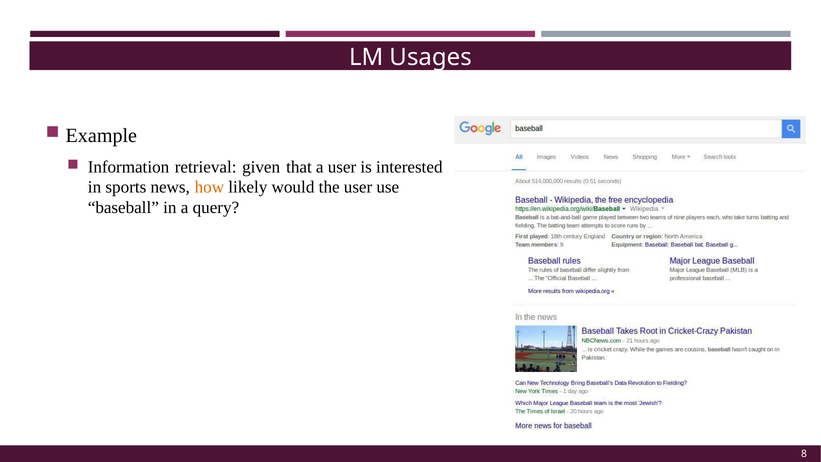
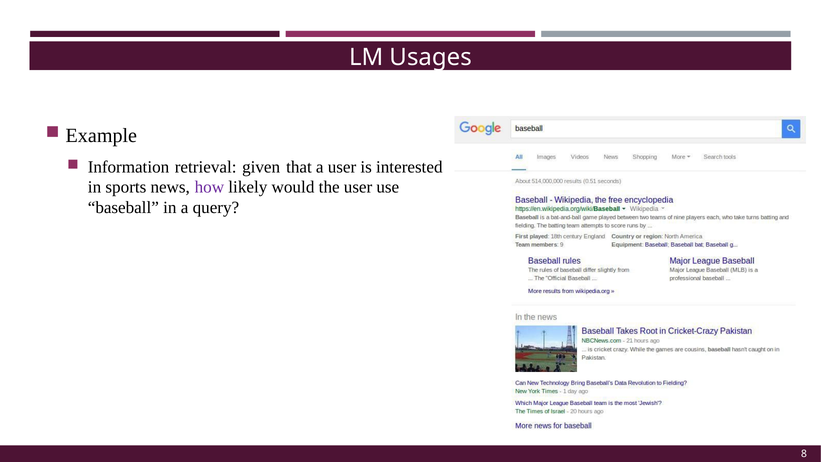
how colour: orange -> purple
